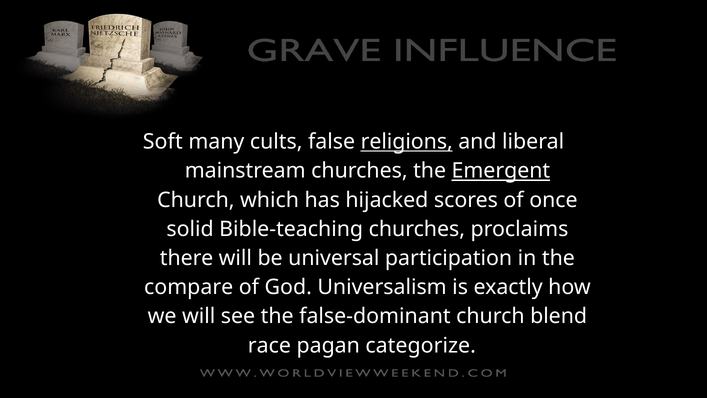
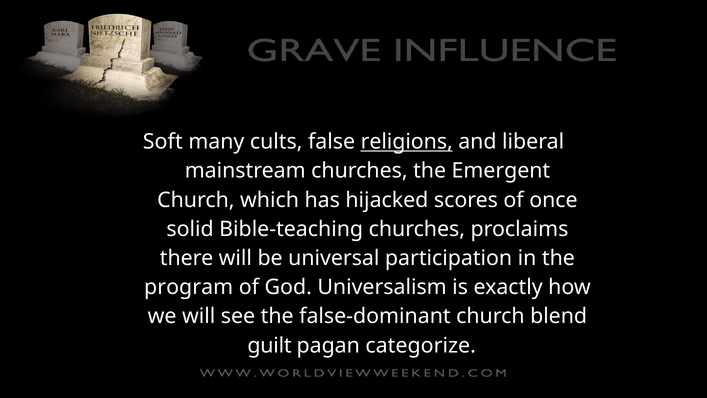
Emergent underline: present -> none
compare: compare -> program
race: race -> guilt
